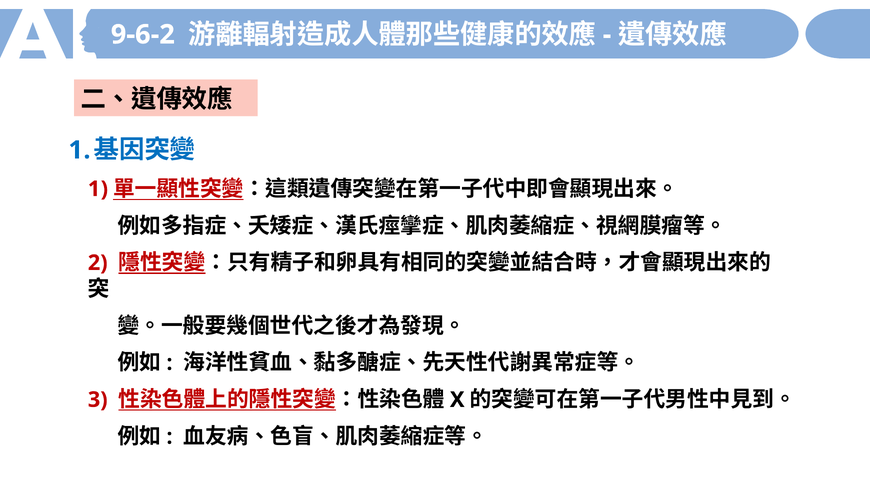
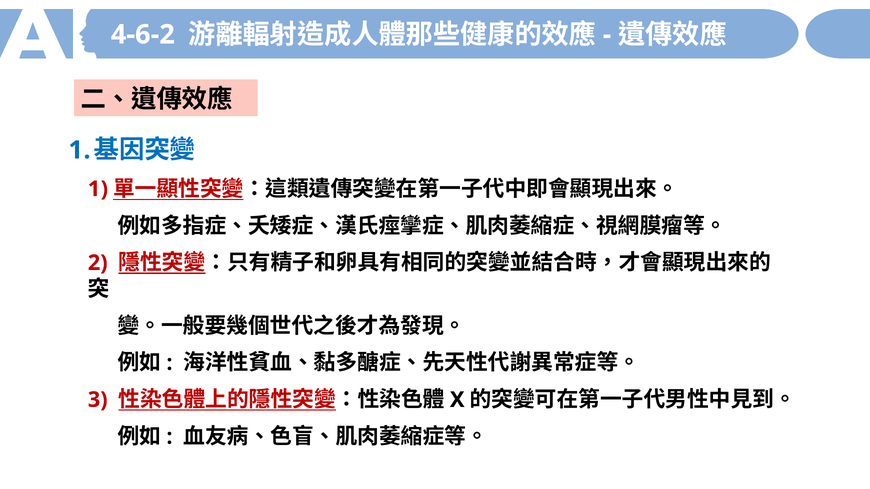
9-6-2: 9-6-2 -> 4-6-2
